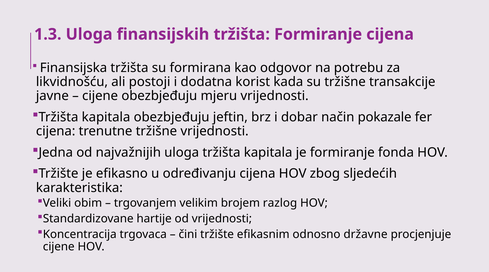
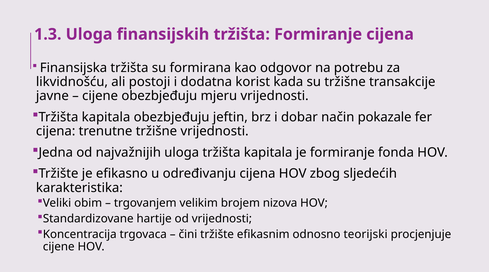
razlog: razlog -> nizova
državne: državne -> teorijski
